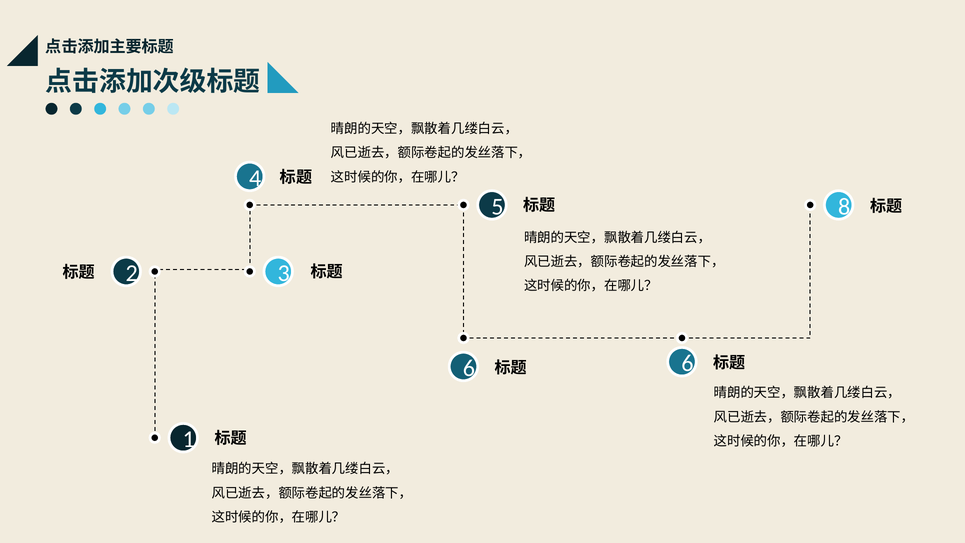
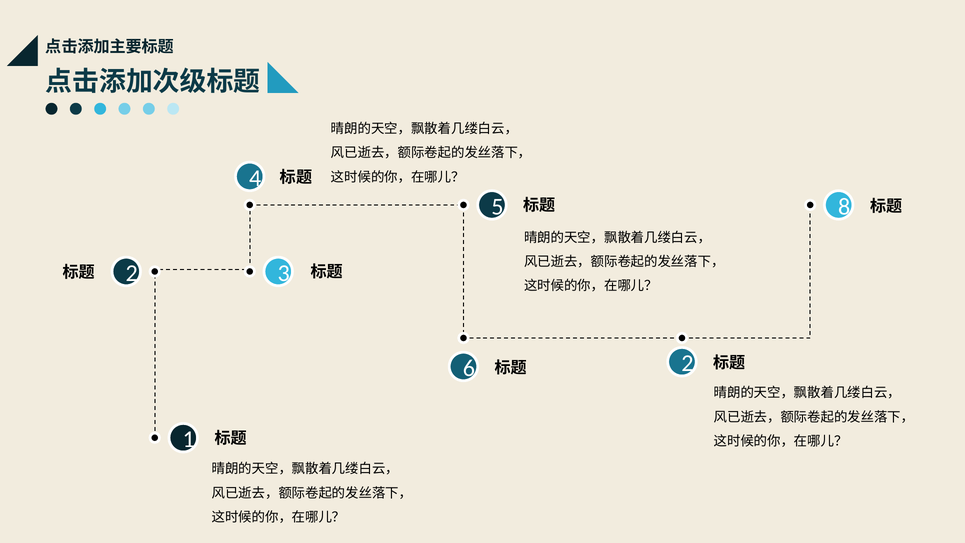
6 6: 6 -> 2
